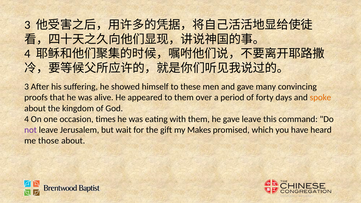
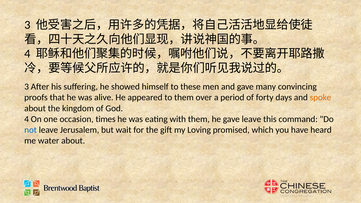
not colour: purple -> blue
Makes: Makes -> Loving
those: those -> water
